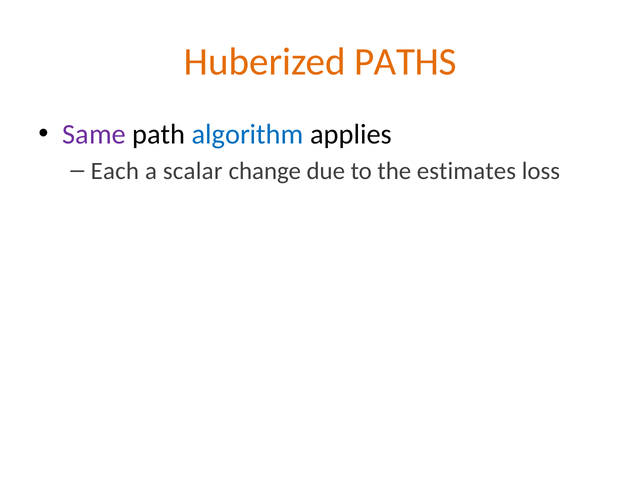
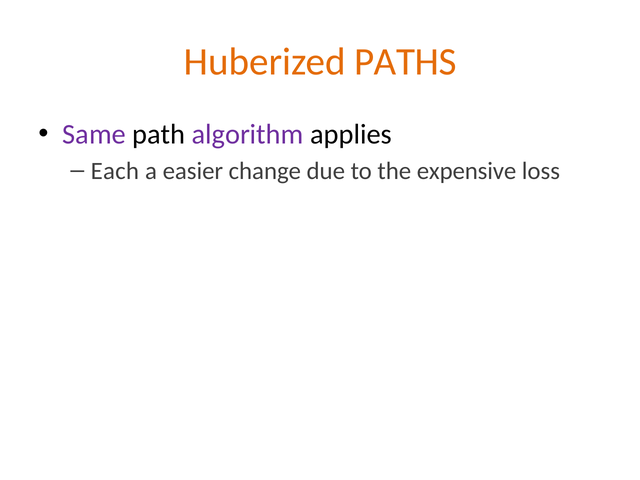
algorithm colour: blue -> purple
scalar: scalar -> easier
estimates: estimates -> expensive
